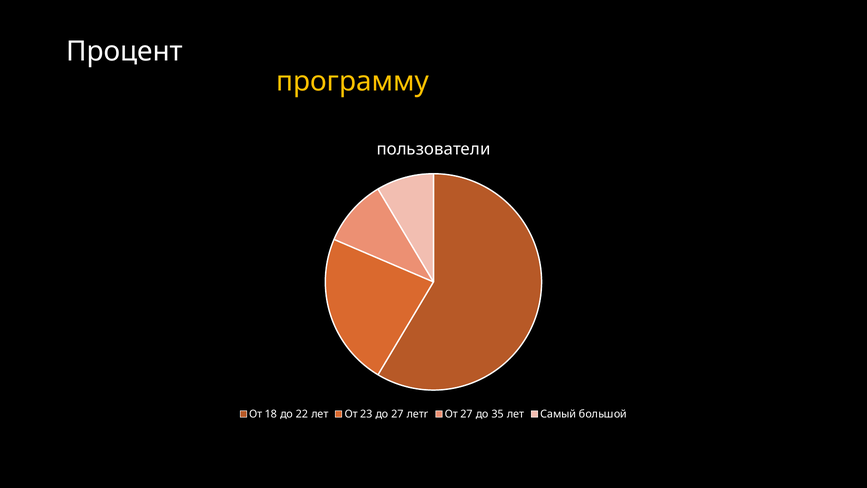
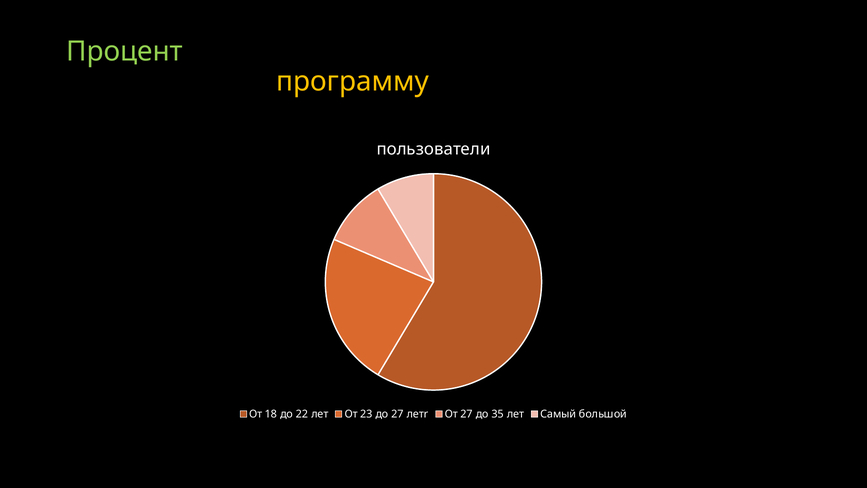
Процент colour: white -> light green
